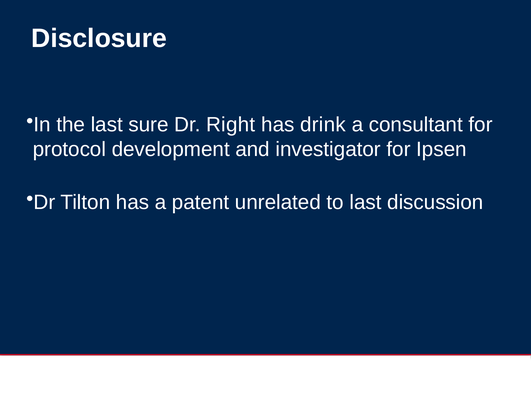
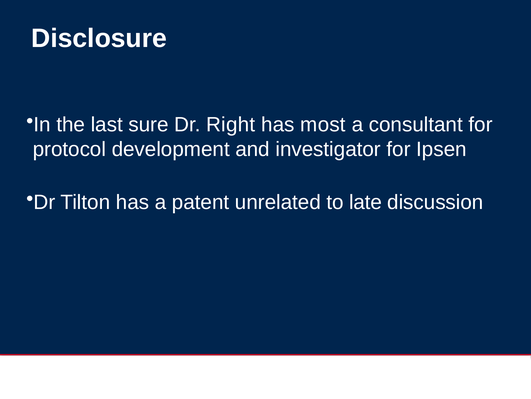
drink: drink -> most
to last: last -> late
